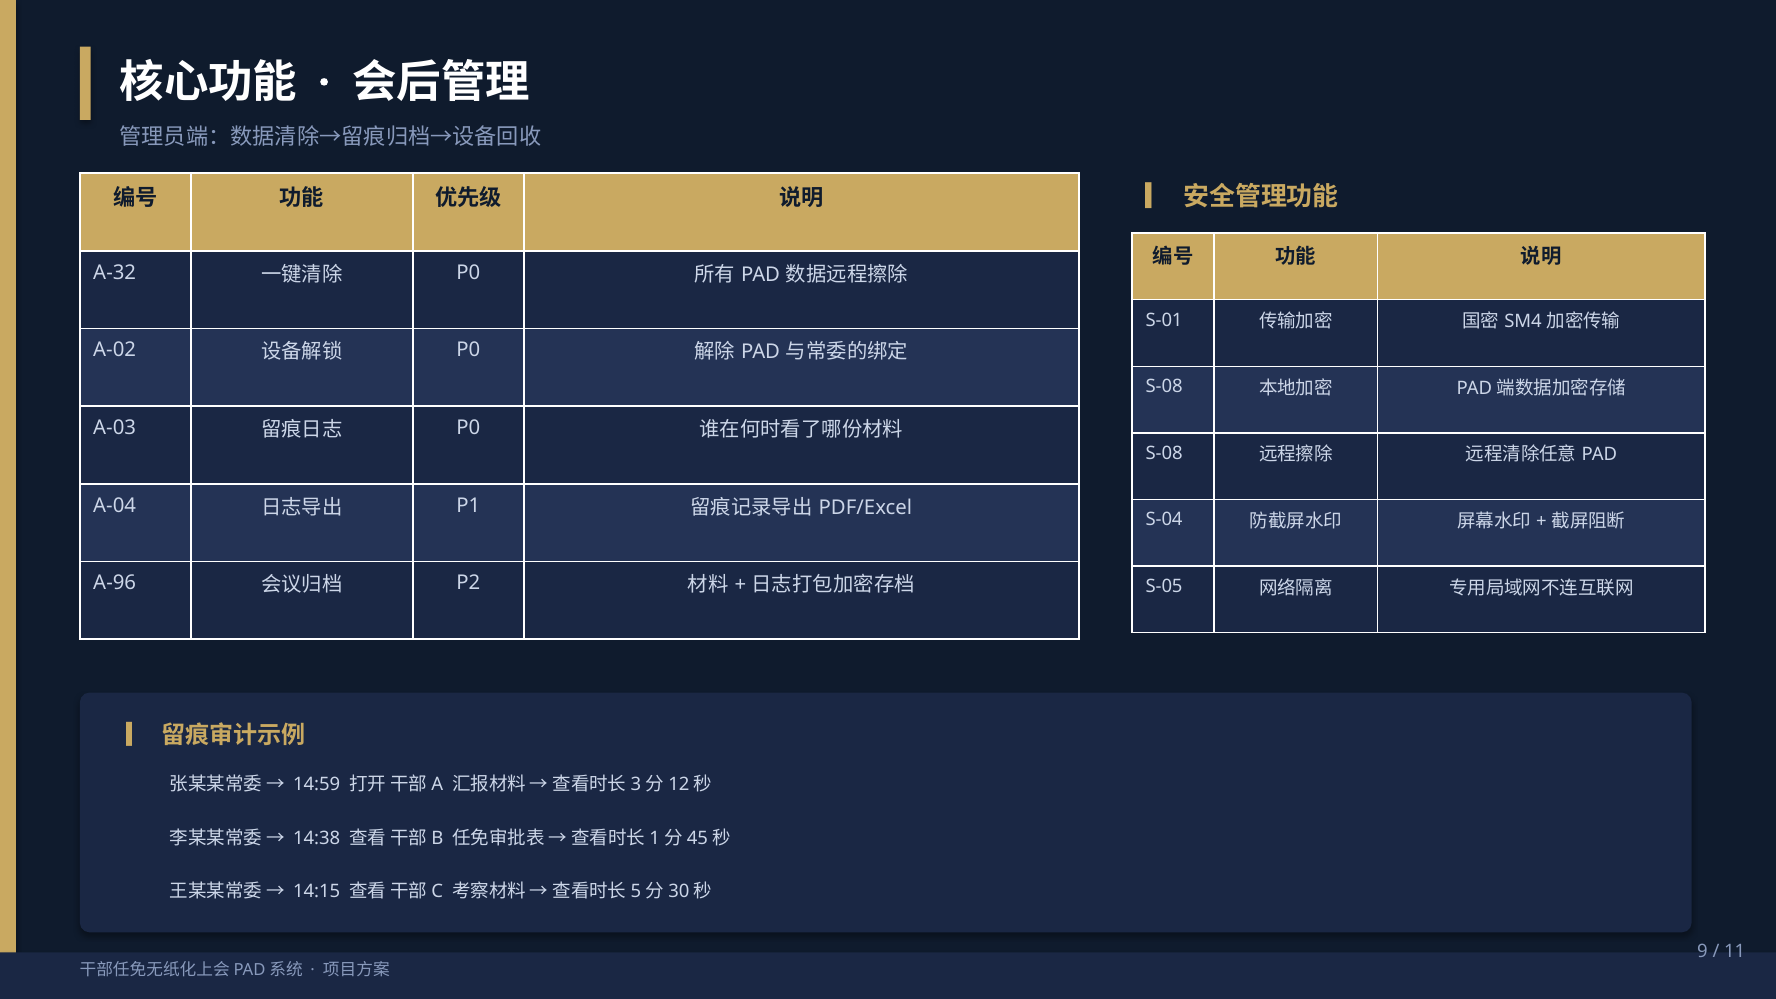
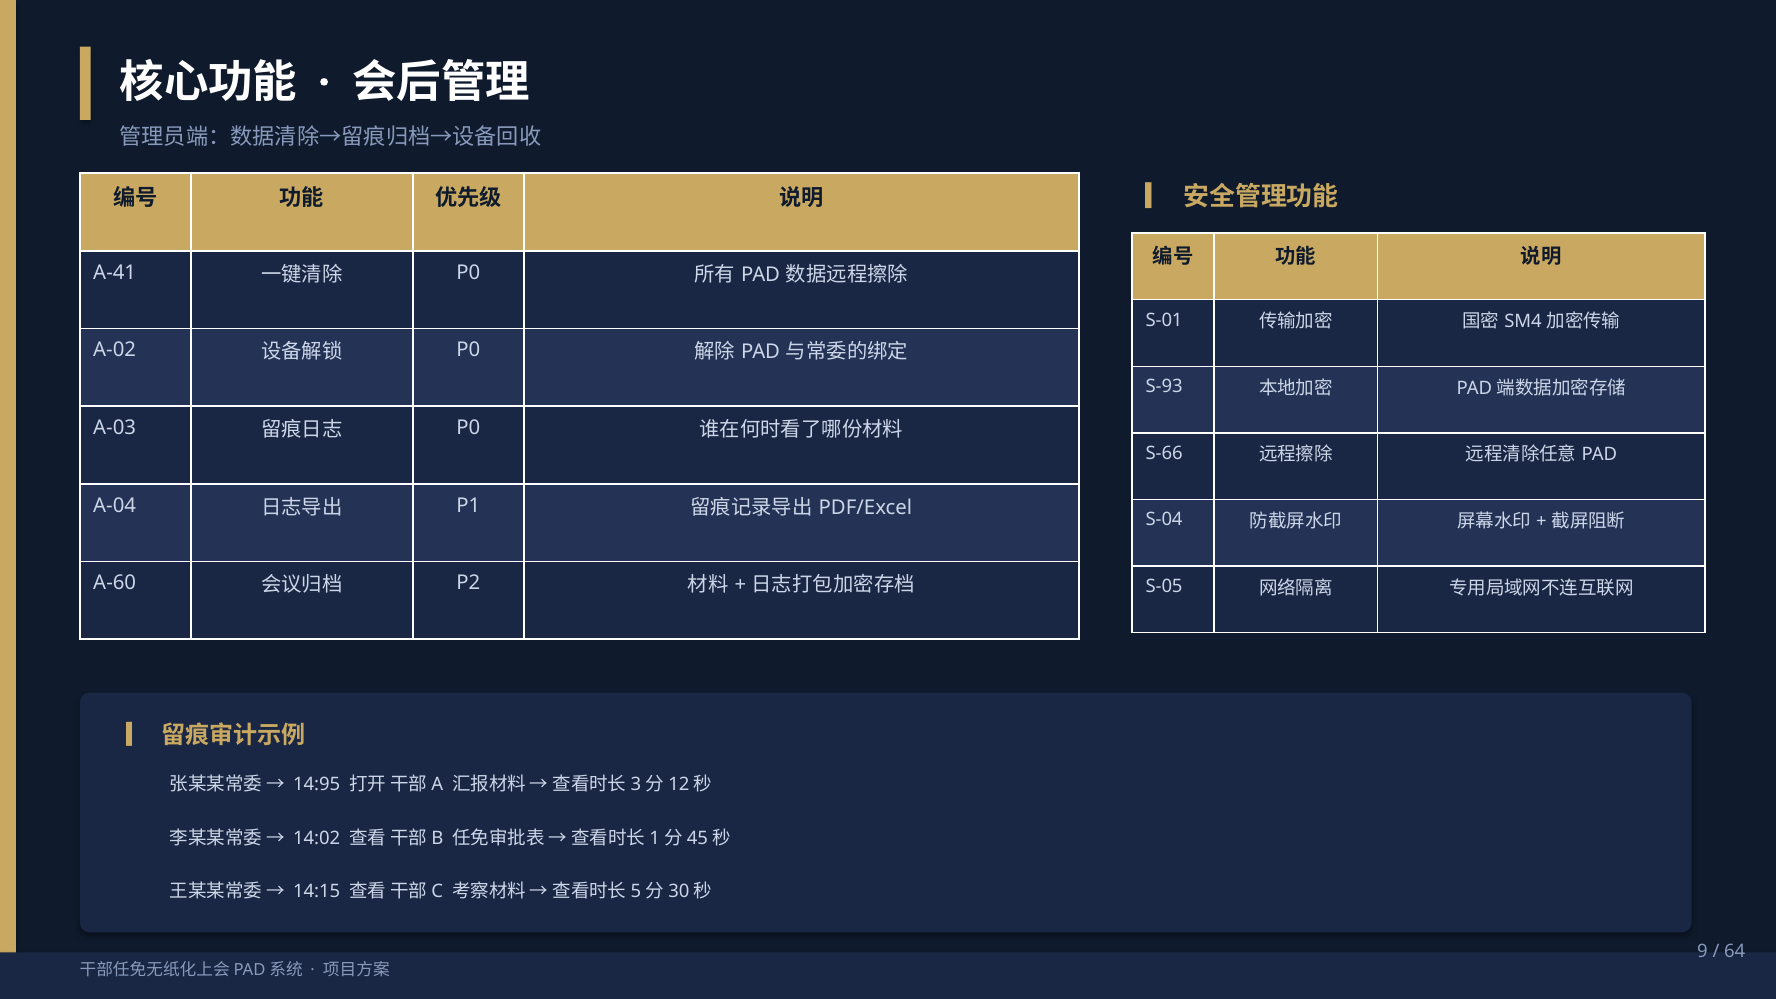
A-32: A-32 -> A-41
S-08 at (1164, 387): S-08 -> S-93
S-08 at (1164, 453): S-08 -> S-66
A-96: A-96 -> A-60
14:59: 14:59 -> 14:95
14:38: 14:38 -> 14:02
11: 11 -> 64
